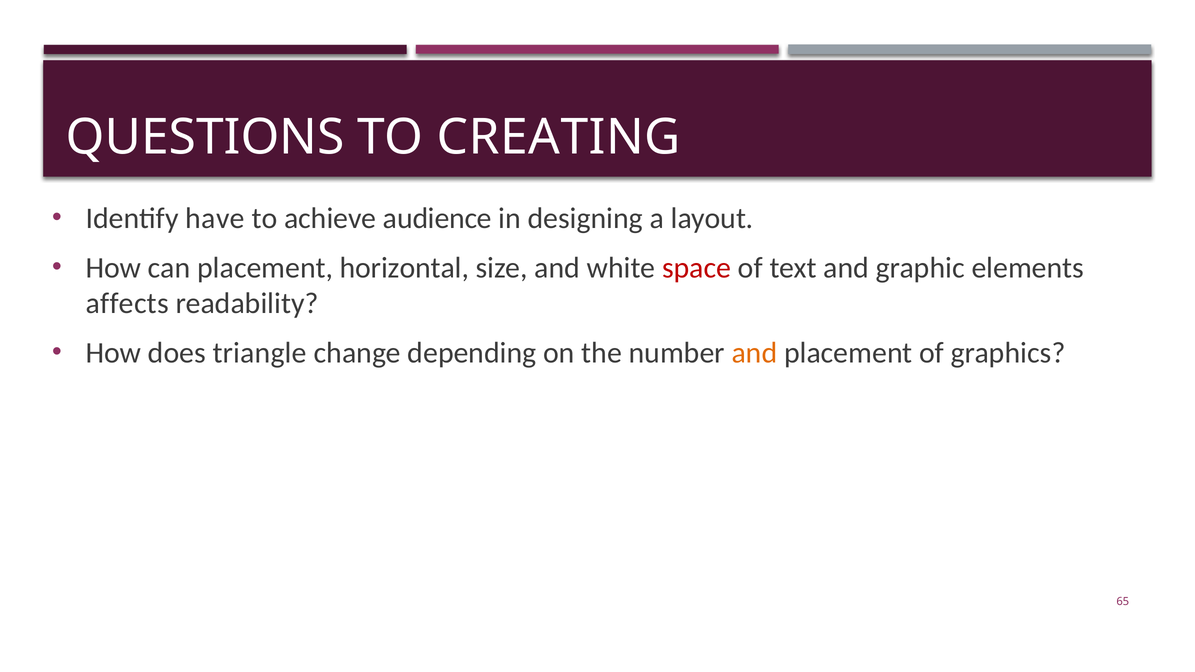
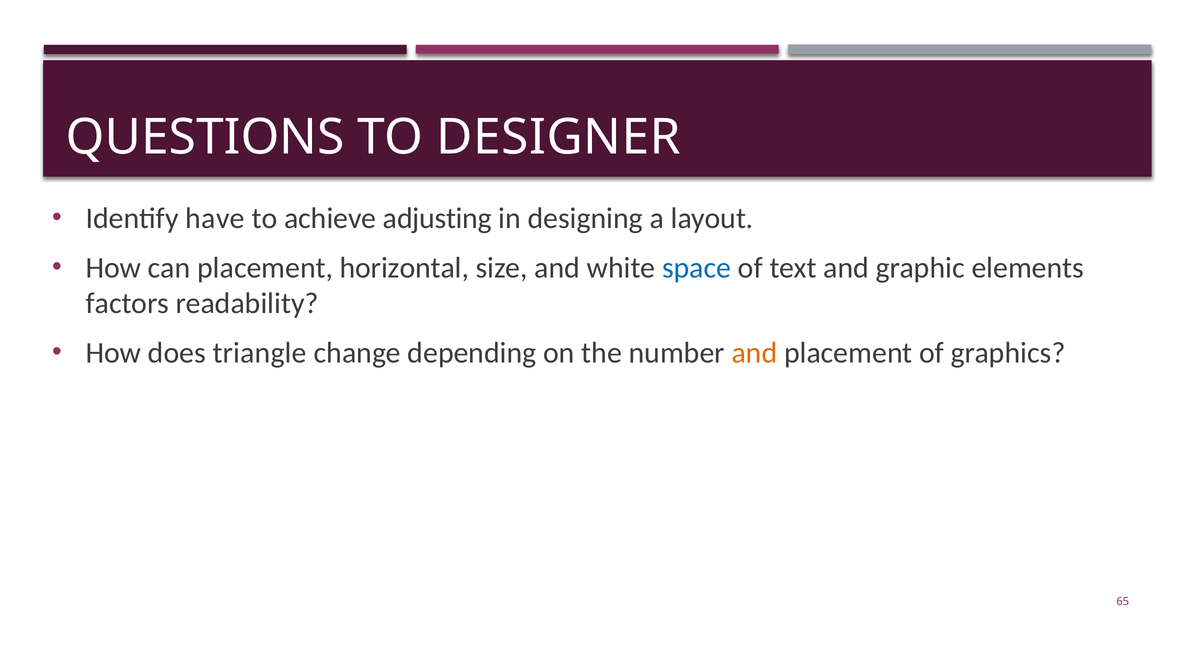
CREATING: CREATING -> DESIGNER
audience: audience -> adjusting
space colour: red -> blue
affects: affects -> factors
